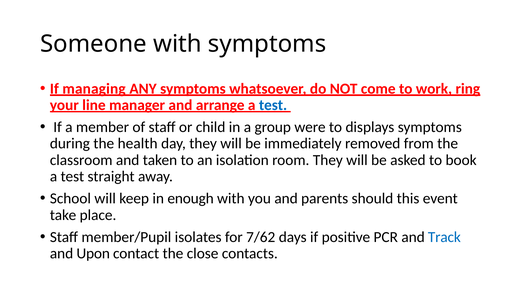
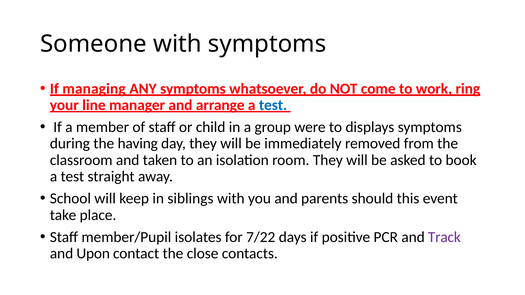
health: health -> having
enough: enough -> siblings
7/62: 7/62 -> 7/22
Track colour: blue -> purple
